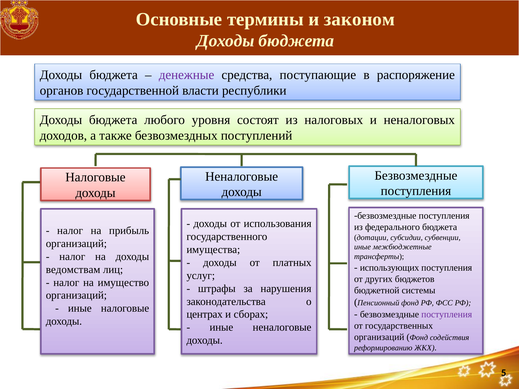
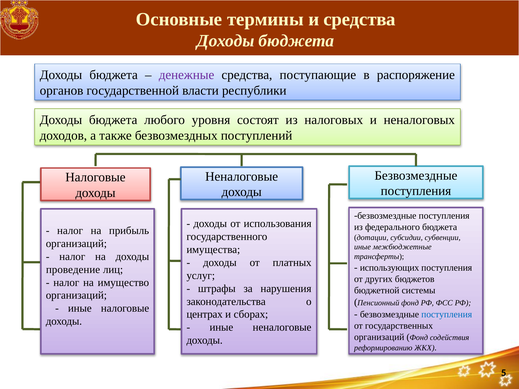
и законом: законом -> средства
ведомствам: ведомствам -> проведение
поступления at (447, 315) colour: purple -> blue
